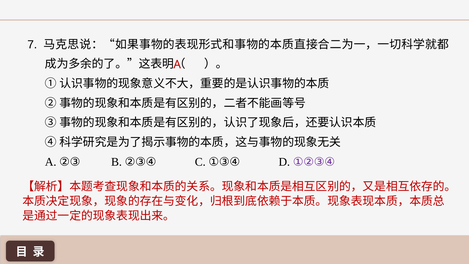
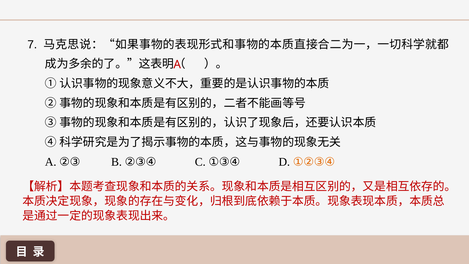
①②③④ colour: purple -> orange
